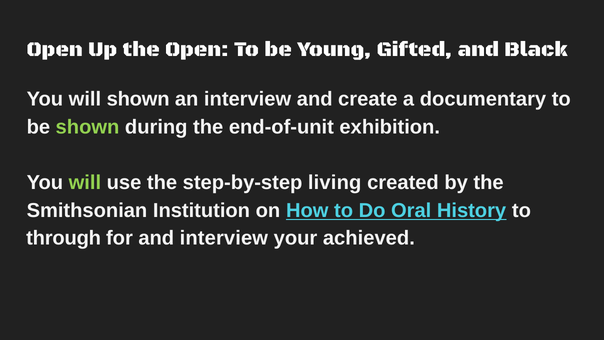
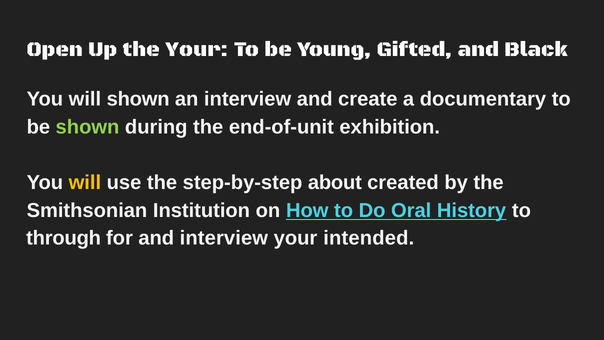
the Open: Open -> Your
will at (85, 183) colour: light green -> yellow
living: living -> about
achieved: achieved -> intended
